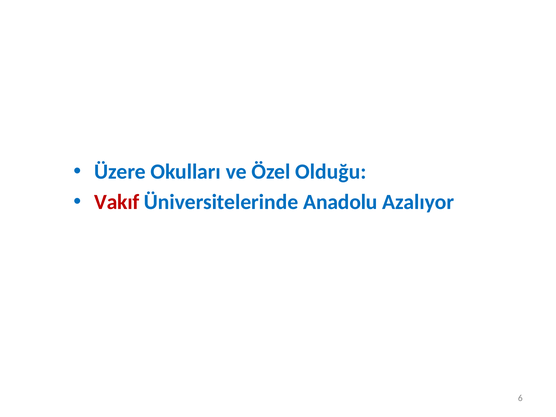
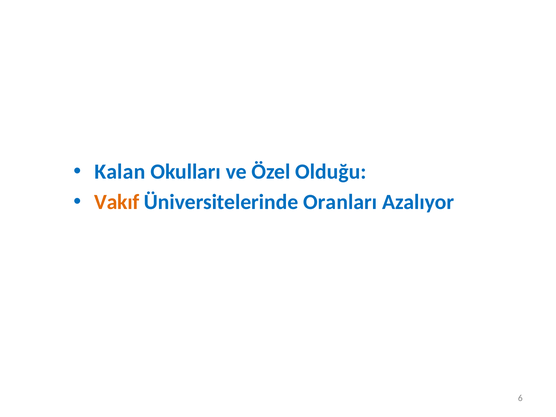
Üzere: Üzere -> Kalan
Vakıf colour: red -> orange
Anadolu: Anadolu -> Oranları
